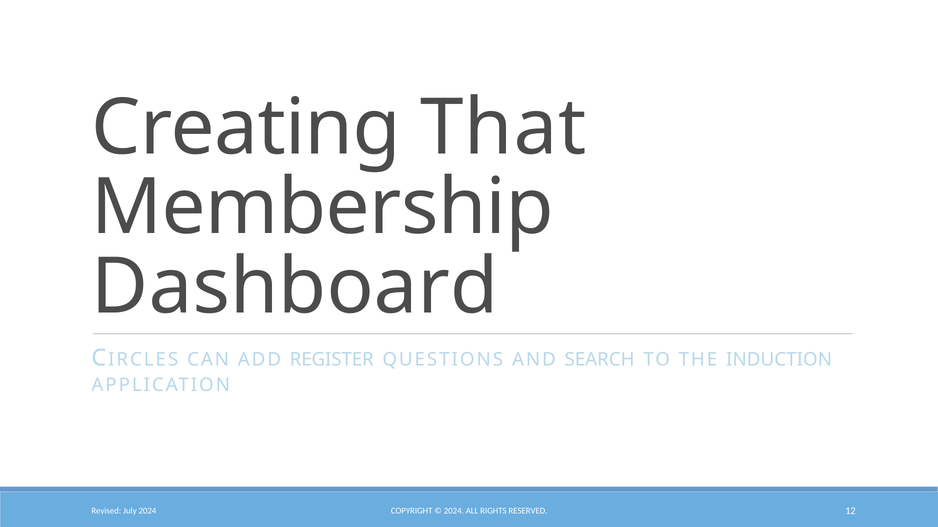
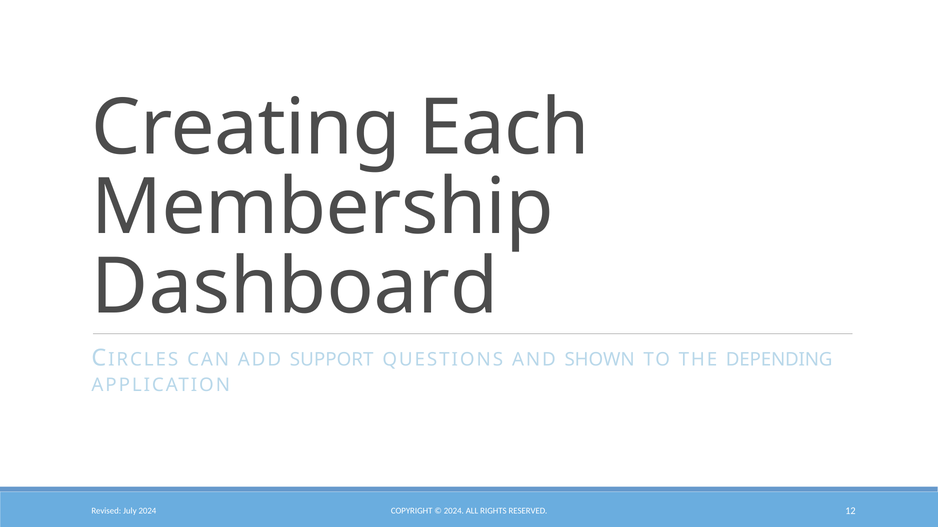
That: That -> Each
REGISTER: REGISTER -> SUPPORT
SEARCH: SEARCH -> SHOWN
INDUCTION: INDUCTION -> DEPENDING
